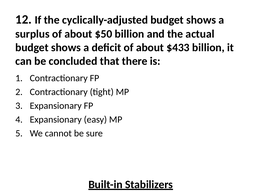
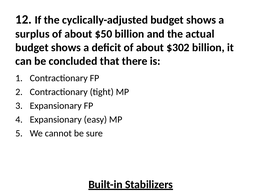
$433: $433 -> $302
